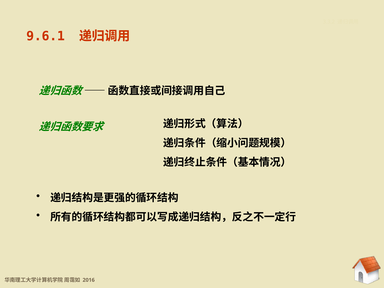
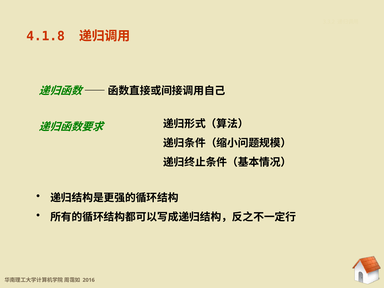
9.6.1: 9.6.1 -> 4.1.8
